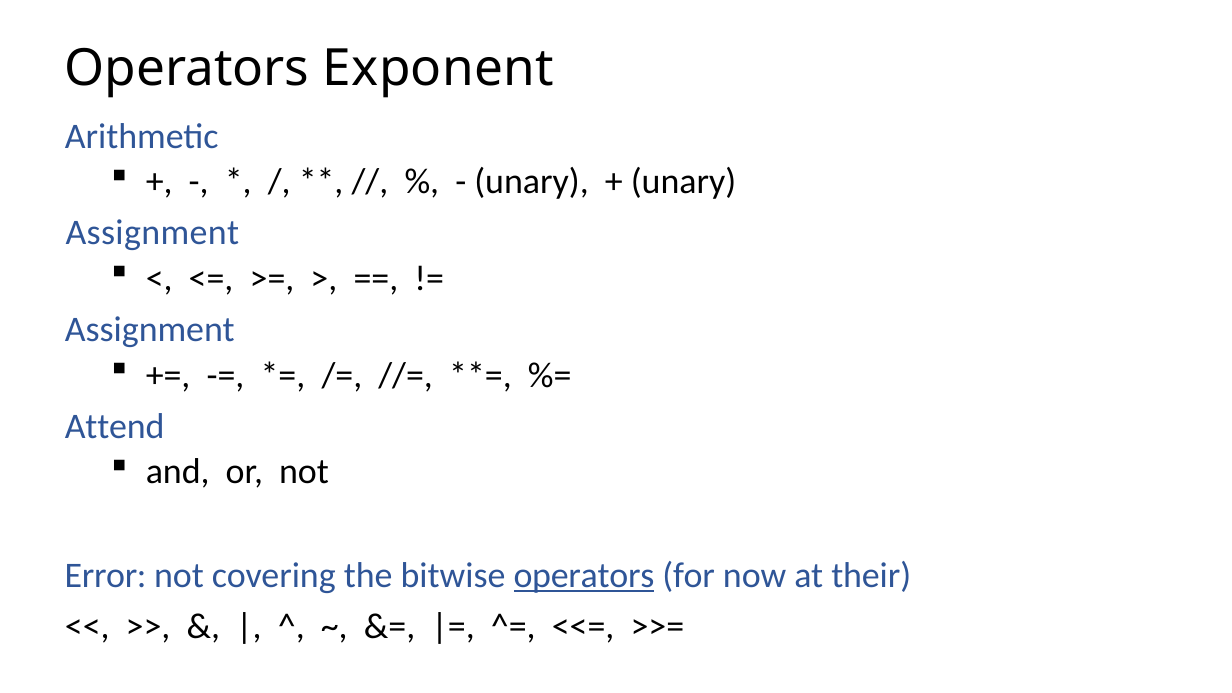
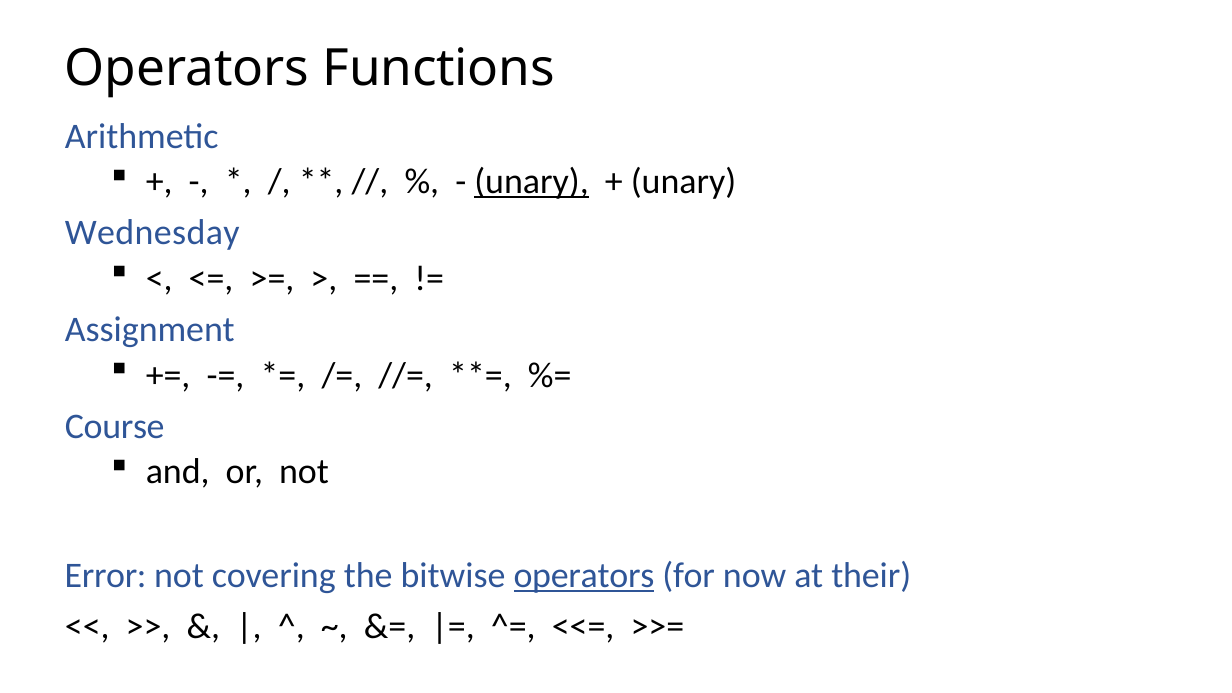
Exponent: Exponent -> Functions
unary at (532, 181) underline: none -> present
Assignment at (152, 233): Assignment -> Wednesday
Attend: Attend -> Course
